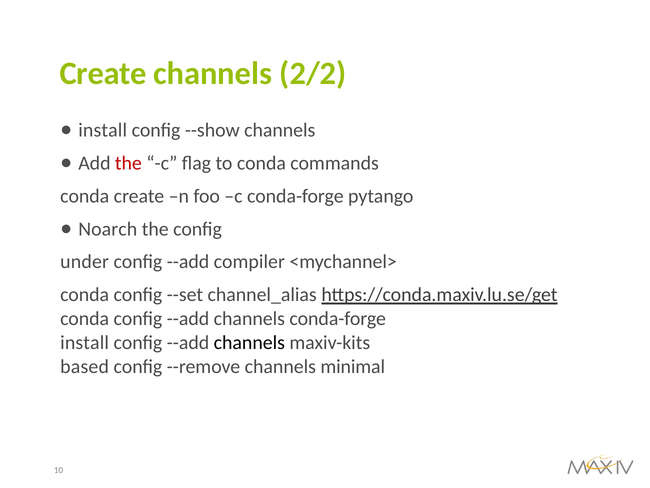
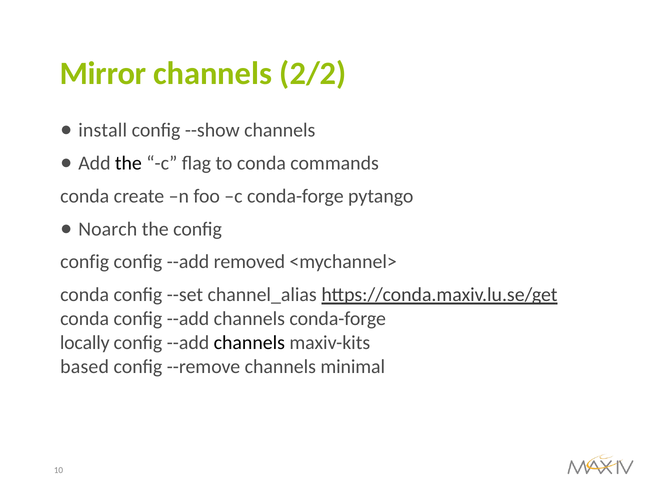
Create at (103, 73): Create -> Mirror
the at (128, 163) colour: red -> black
under at (85, 262): under -> config
compiler: compiler -> removed
install at (85, 342): install -> locally
